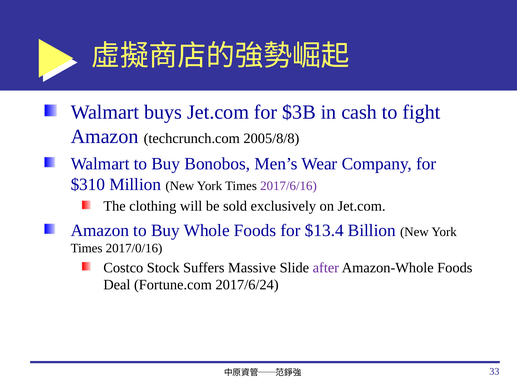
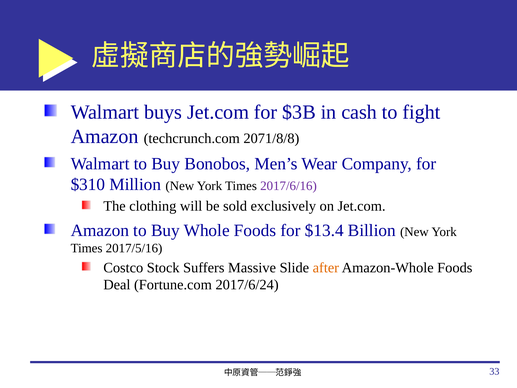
2005/8/8: 2005/8/8 -> 2071/8/8
2017/0/16: 2017/0/16 -> 2017/5/16
after colour: purple -> orange
